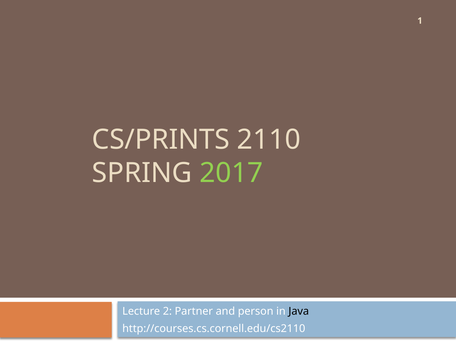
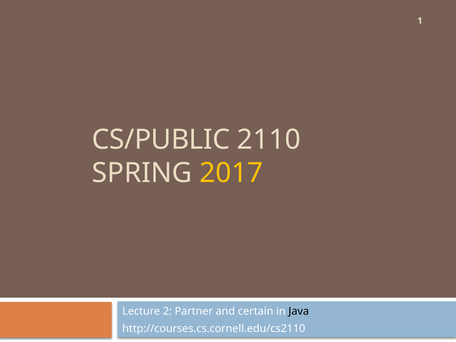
CS/PRINTS: CS/PRINTS -> CS/PUBLIC
2017 colour: light green -> yellow
person: person -> certain
